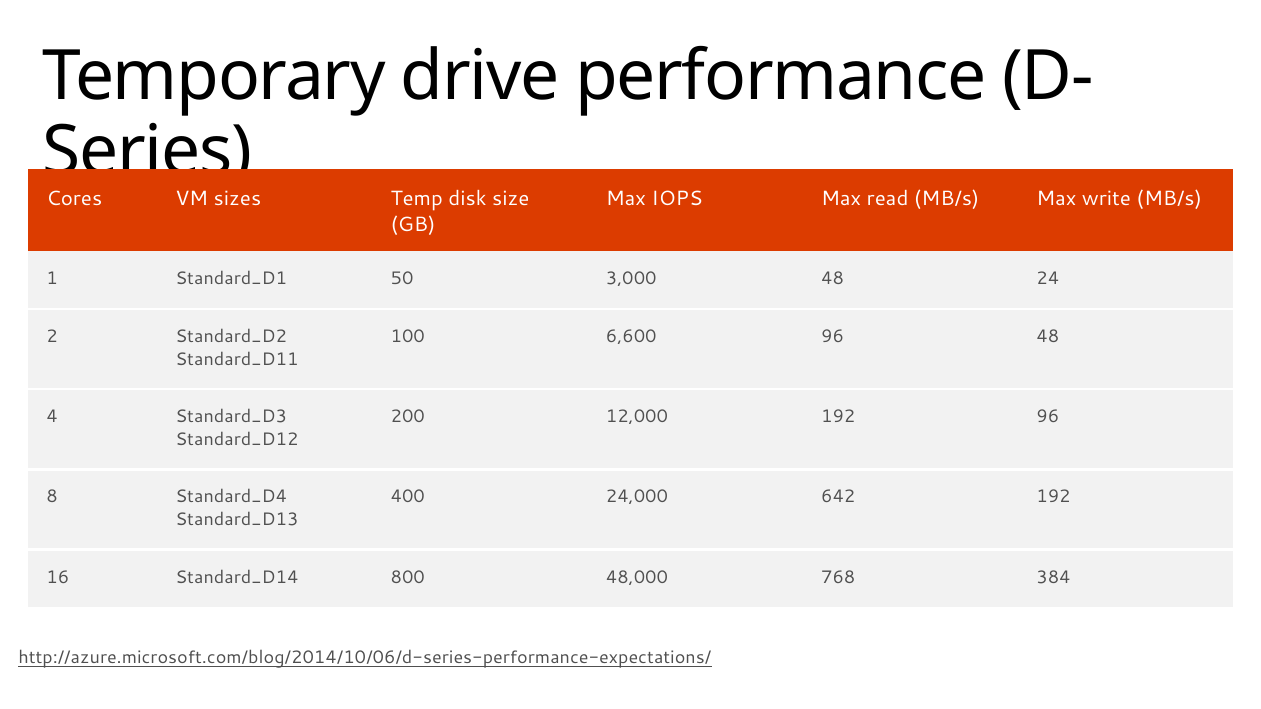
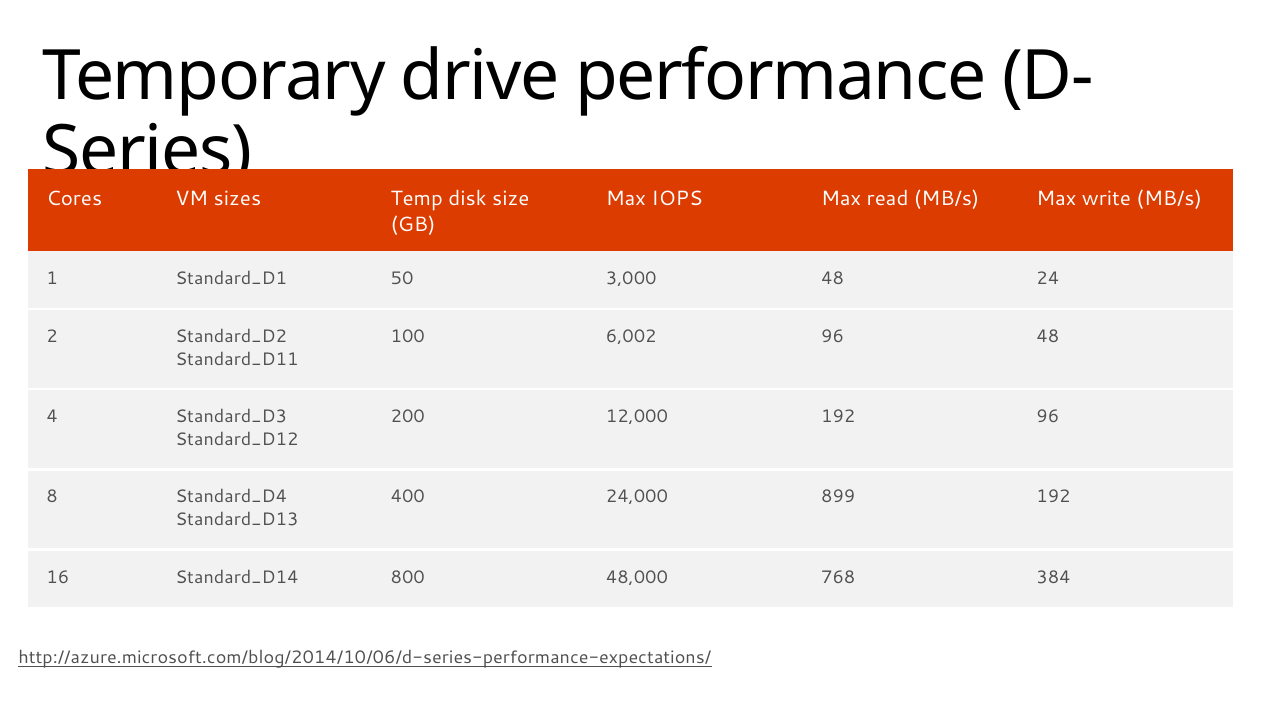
6,600: 6,600 -> 6,002
642: 642 -> 899
